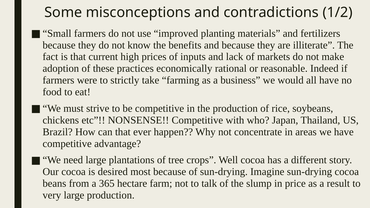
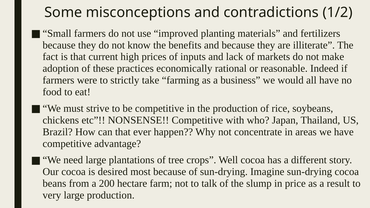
365: 365 -> 200
